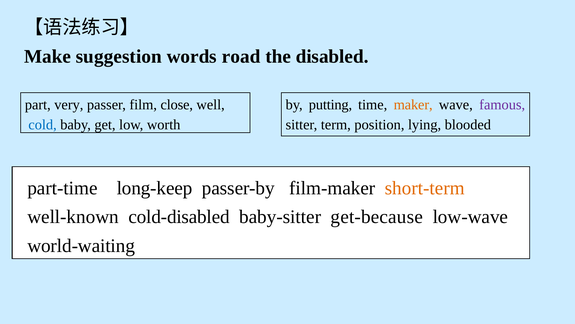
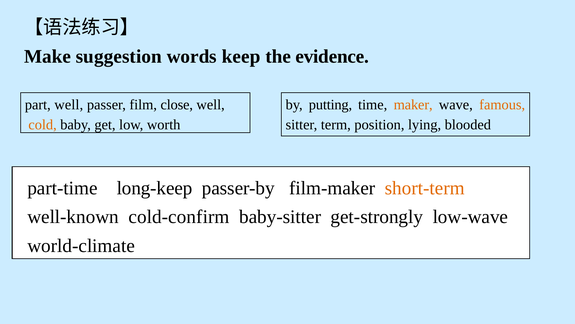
road: road -> keep
disabled: disabled -> evidence
part very: very -> well
famous colour: purple -> orange
cold colour: blue -> orange
cold-disabled: cold-disabled -> cold-confirm
get-because: get-because -> get-strongly
world-waiting: world-waiting -> world-climate
